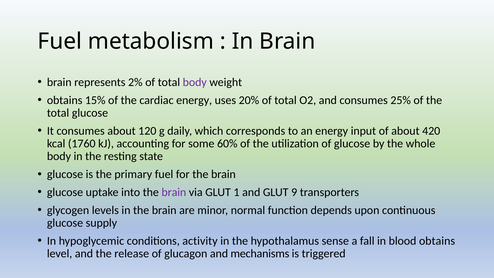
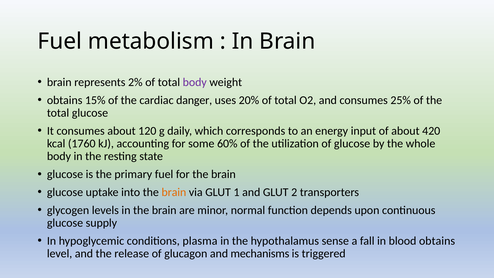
cardiac energy: energy -> danger
brain at (174, 192) colour: purple -> orange
9: 9 -> 2
activity: activity -> plasma
